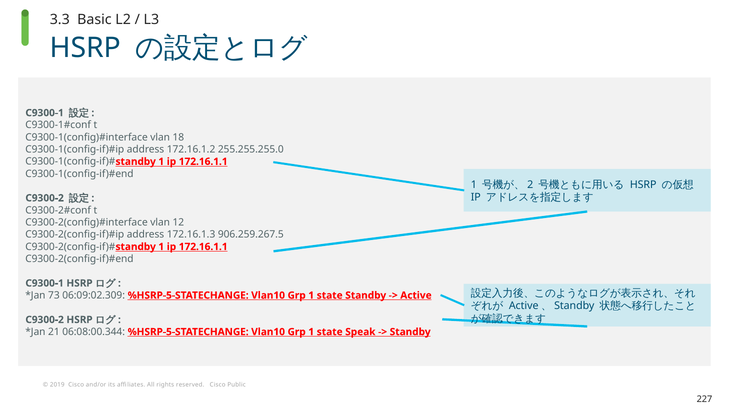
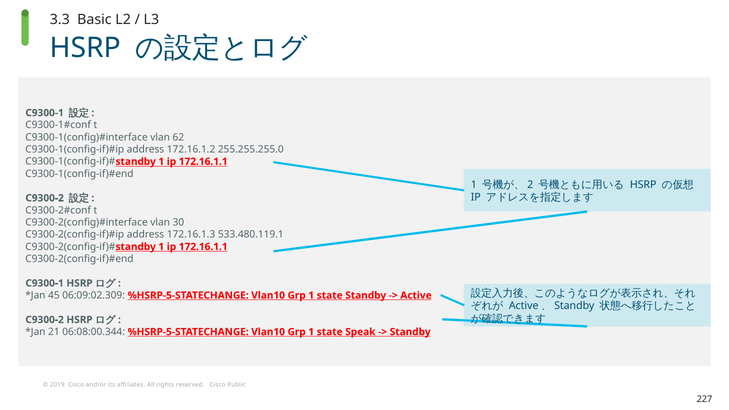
18: 18 -> 62
12: 12 -> 30
906.259.267.5: 906.259.267.5 -> 533.480.119.1
73: 73 -> 45
